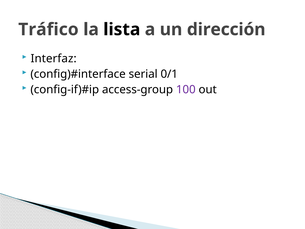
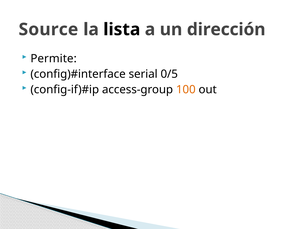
Tráfico: Tráfico -> Source
Interfaz: Interfaz -> Permite
0/1: 0/1 -> 0/5
100 colour: purple -> orange
